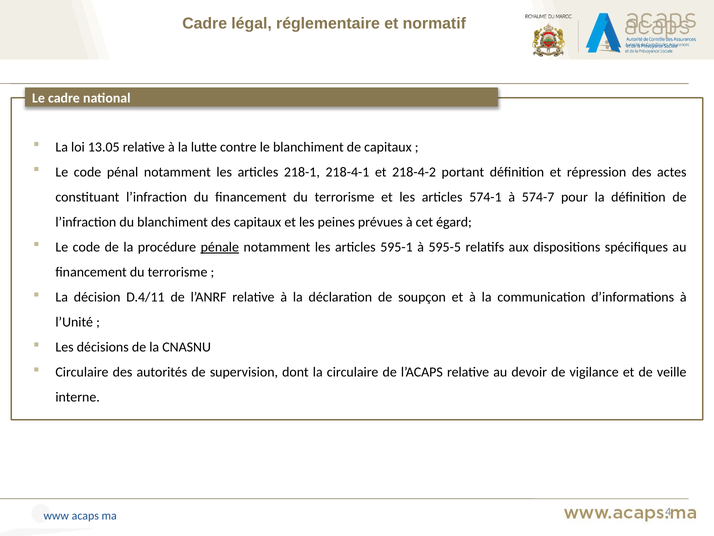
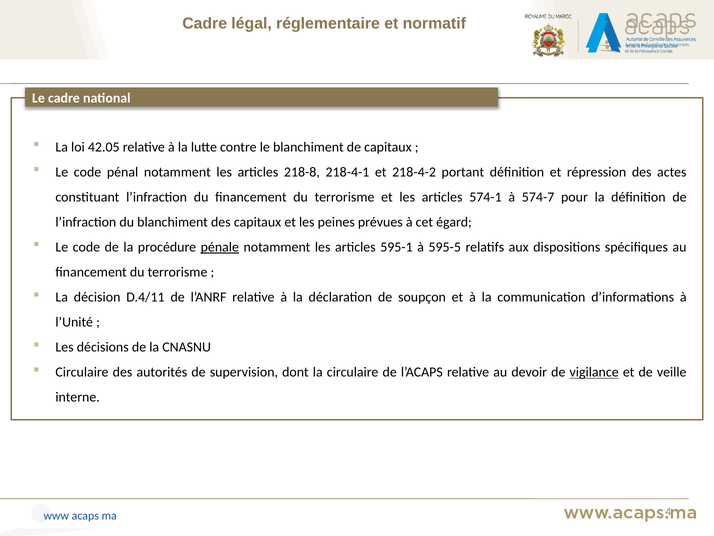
13.05: 13.05 -> 42.05
218-1: 218-1 -> 218-8
vigilance underline: none -> present
